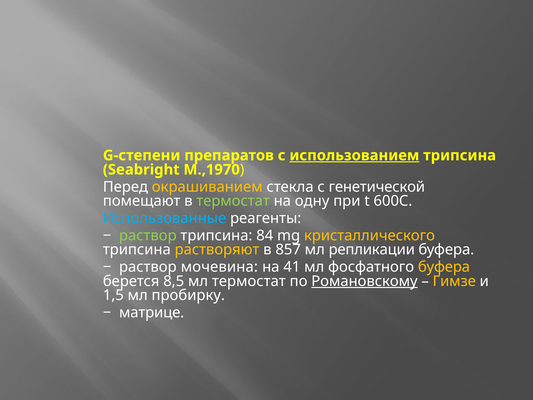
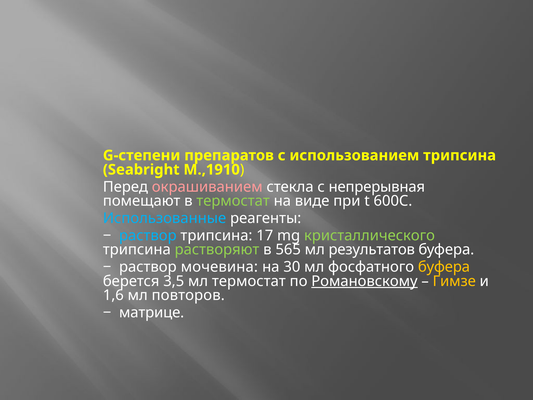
использованием underline: present -> none
M.,1970: M.,1970 -> M.,1910
окрашиванием colour: yellow -> pink
генетической: генетической -> непрерывная
одну: одну -> виде
раствор at (148, 235) colour: light green -> light blue
84: 84 -> 17
кристаллического colour: yellow -> light green
растворяют colour: yellow -> light green
857: 857 -> 565
репликации: репликации -> результатов
41: 41 -> 30
8,5: 8,5 -> 3,5
1,5: 1,5 -> 1,6
пробирку: пробирку -> повторов
